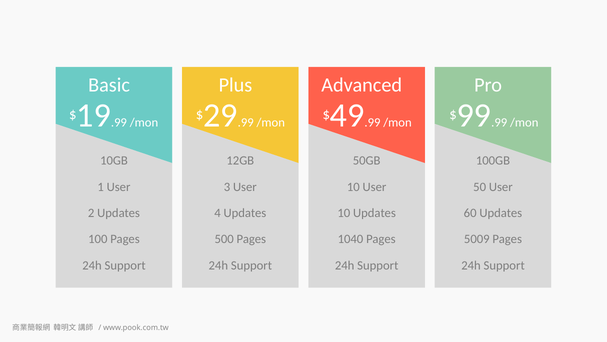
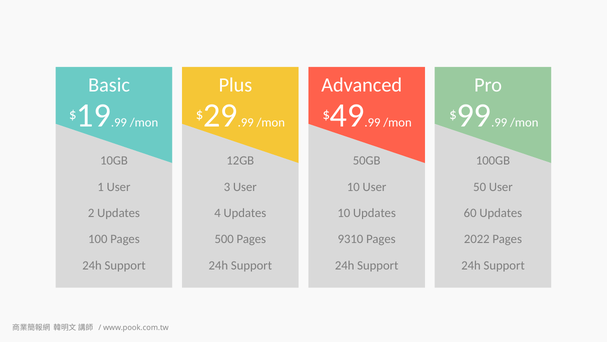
1040: 1040 -> 9310
5009: 5009 -> 2022
